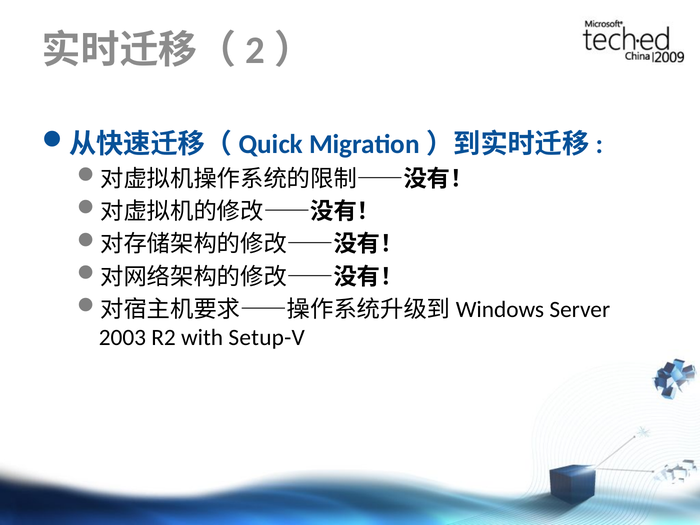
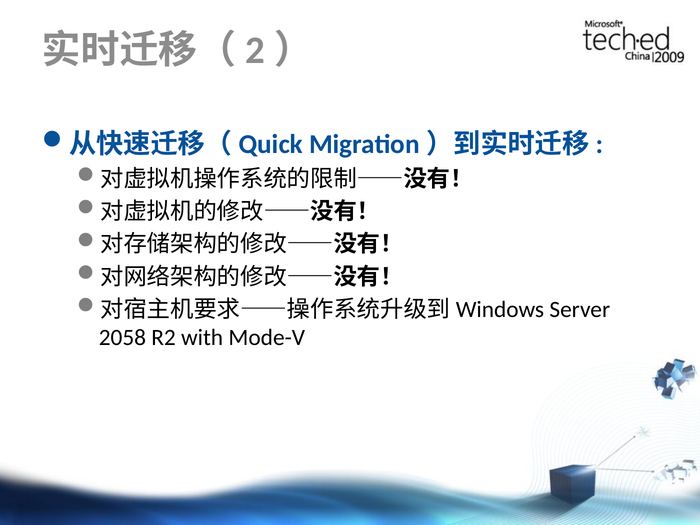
2003: 2003 -> 2058
Setup-V: Setup-V -> Mode-V
